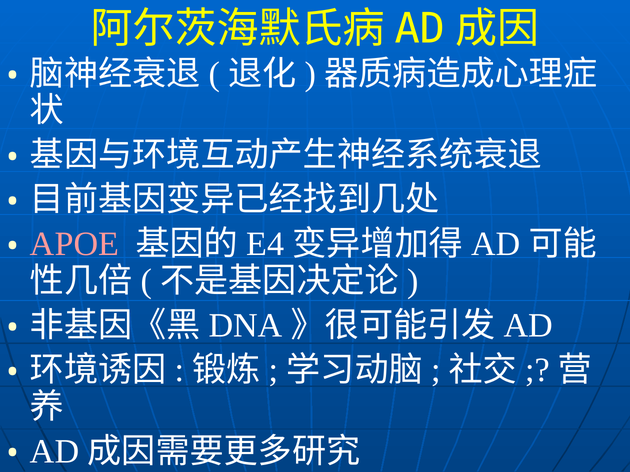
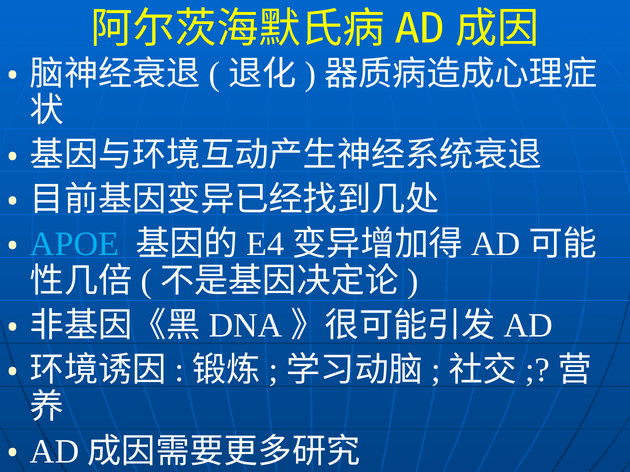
APOE colour: pink -> light blue
